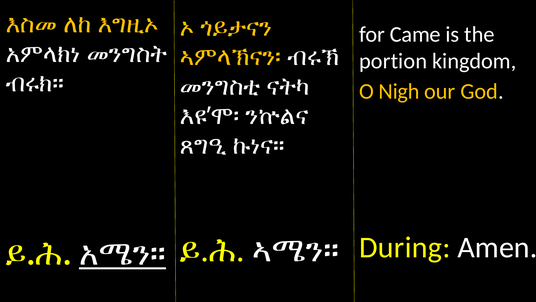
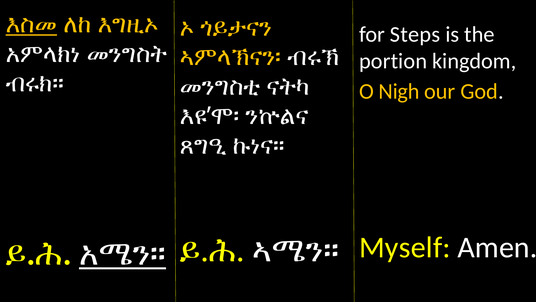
እስመ underline: none -> present
Came: Came -> Steps
During: During -> Myself
